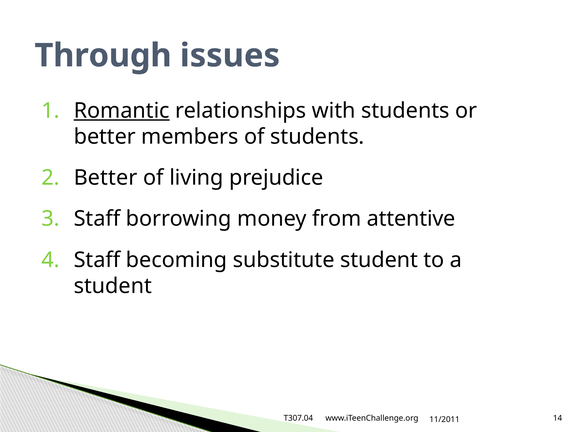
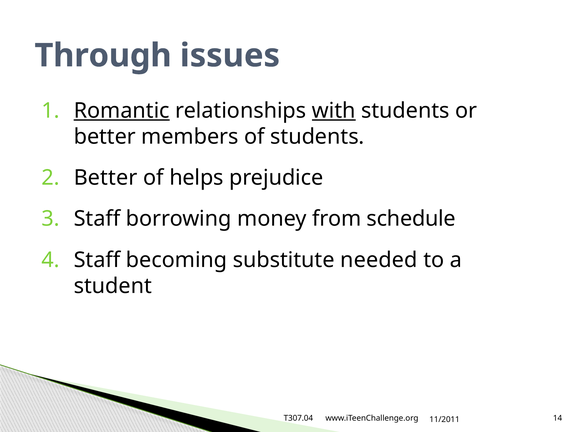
with underline: none -> present
living: living -> helps
attentive: attentive -> schedule
substitute student: student -> needed
